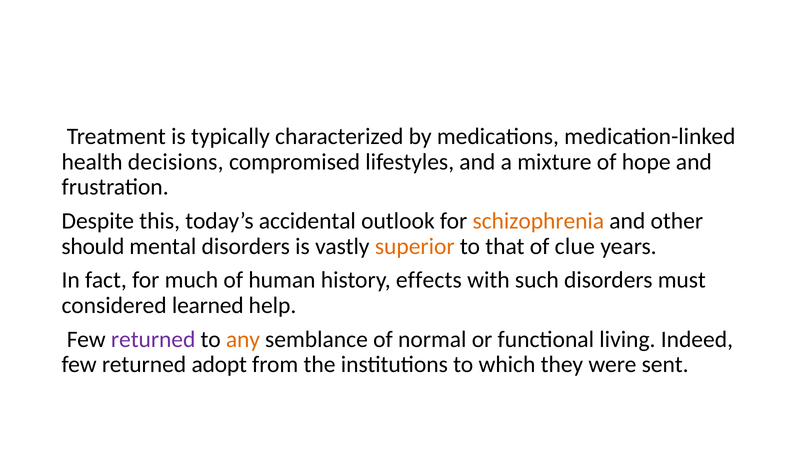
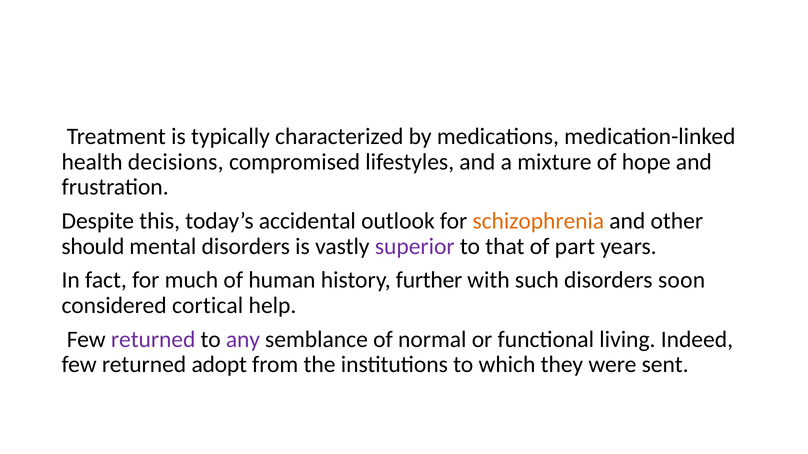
superior colour: orange -> purple
clue: clue -> part
effects: effects -> further
must: must -> soon
learned: learned -> cortical
any colour: orange -> purple
